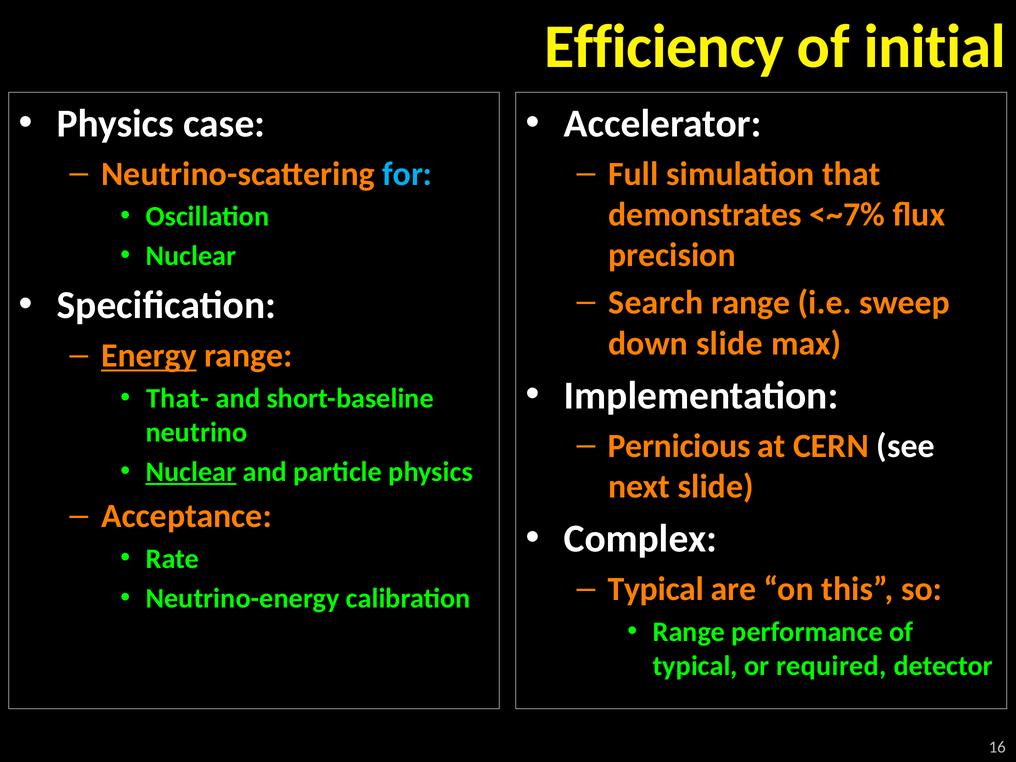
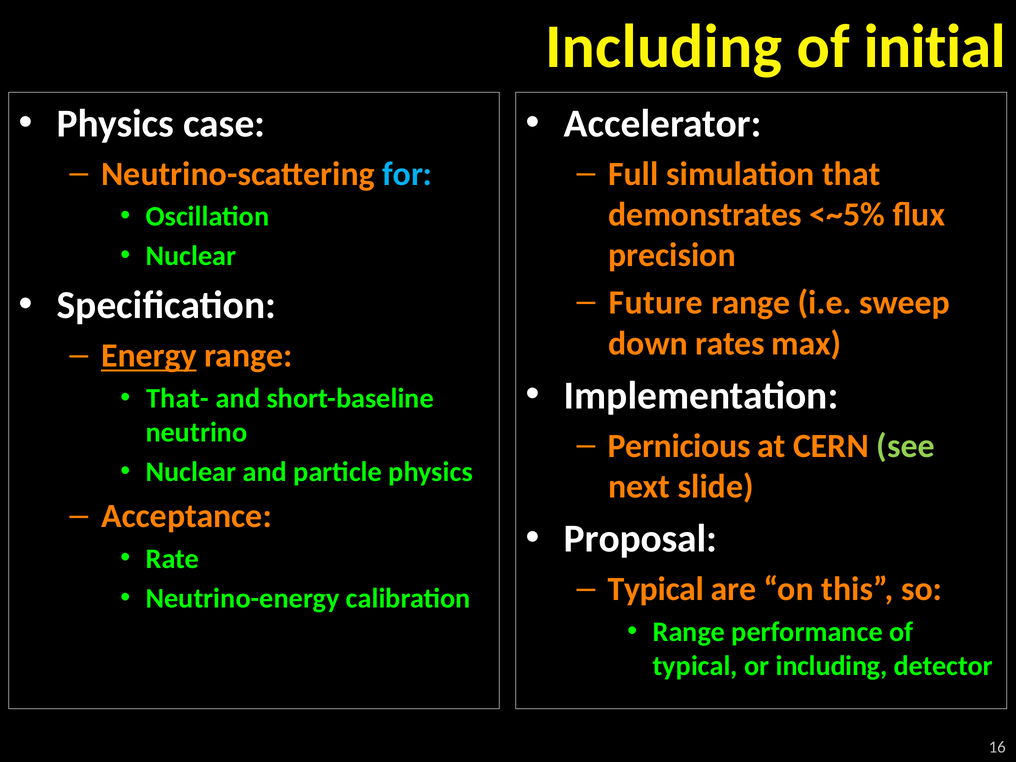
Efficiency at (664, 47): Efficiency -> Including
<~7%: <~7% -> <~5%
Search: Search -> Future
down slide: slide -> rates
see colour: white -> light green
Nuclear at (191, 472) underline: present -> none
Complex: Complex -> Proposal
or required: required -> including
